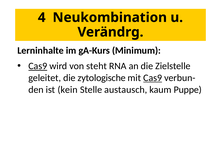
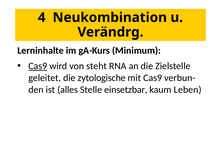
Cas9 at (153, 78) underline: present -> none
kein: kein -> alles
austausch: austausch -> einsetzbar
Puppe: Puppe -> Leben
